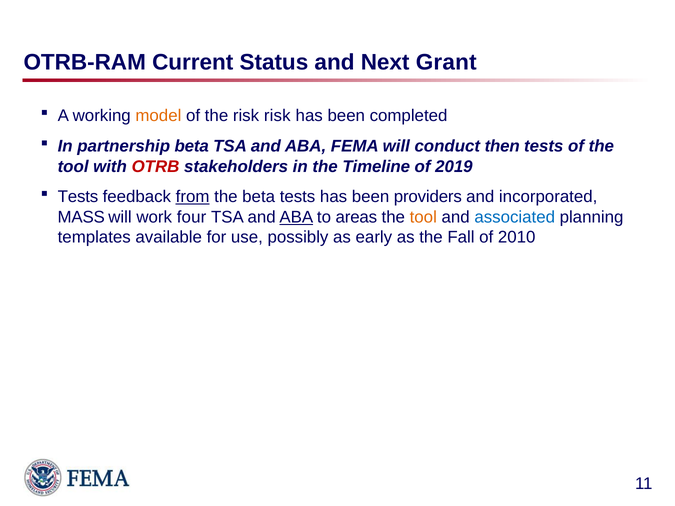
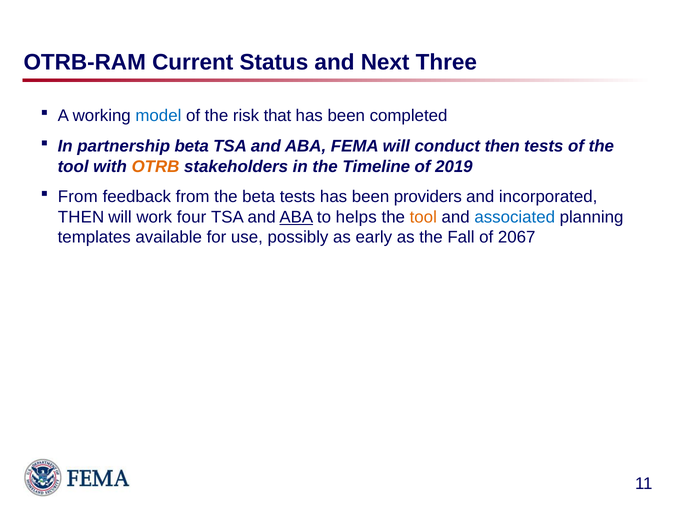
Grant: Grant -> Three
model colour: orange -> blue
risk risk: risk -> that
OTRB colour: red -> orange
Tests at (78, 197): Tests -> From
from at (193, 197) underline: present -> none
MASS at (81, 217): MASS -> THEN
areas: areas -> helps
2010: 2010 -> 2067
